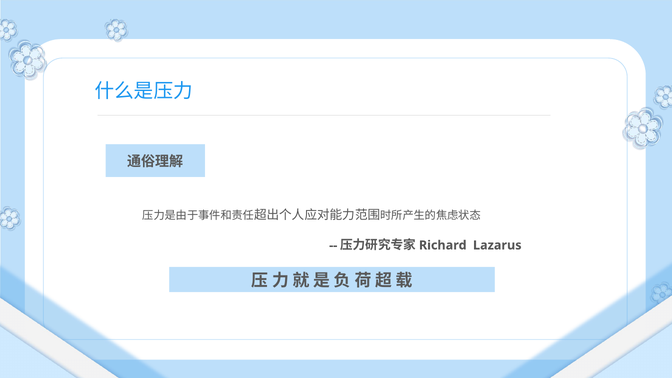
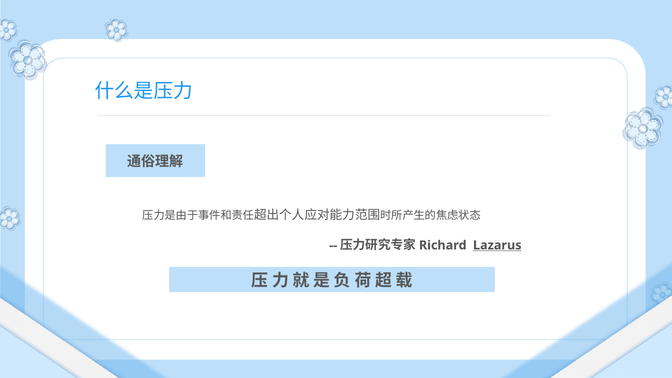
Lazarus underline: none -> present
